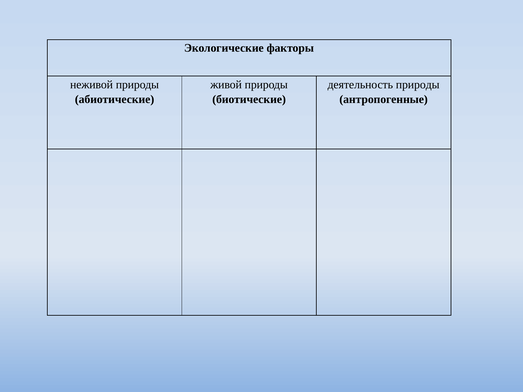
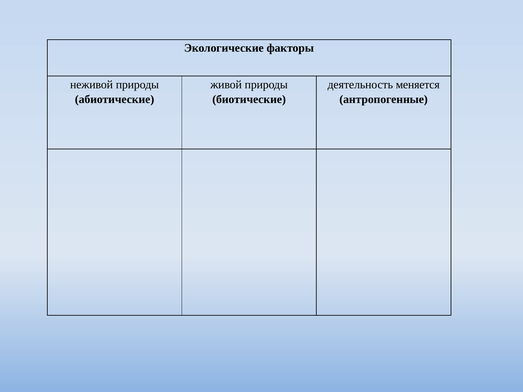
деятельность природы: природы -> меняется
